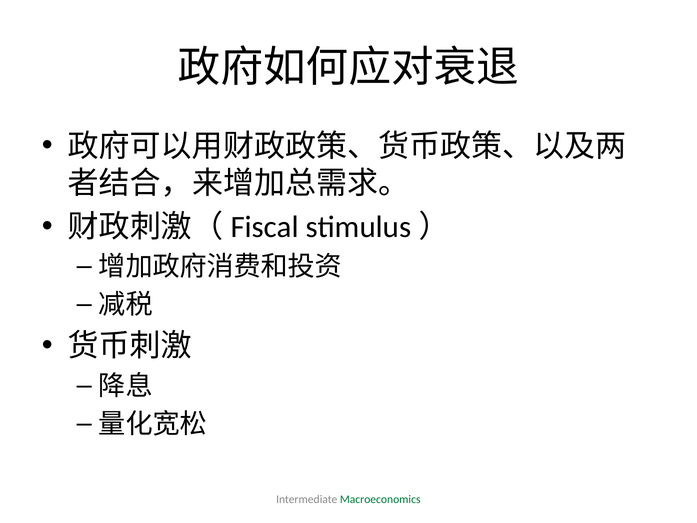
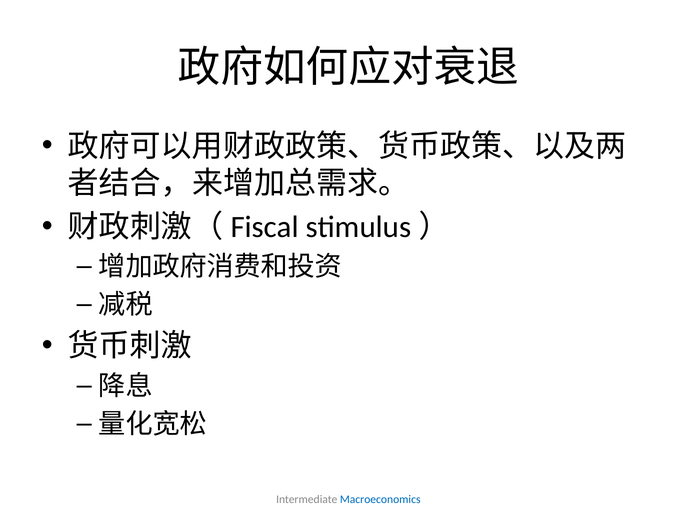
Macroeconomics colour: green -> blue
